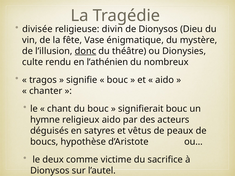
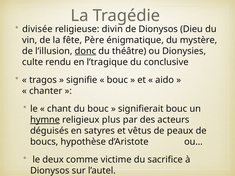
Vase: Vase -> Père
l’athénien: l’athénien -> l’tragique
nombreux: nombreux -> conclusive
hymne underline: none -> present
religieux aido: aido -> plus
